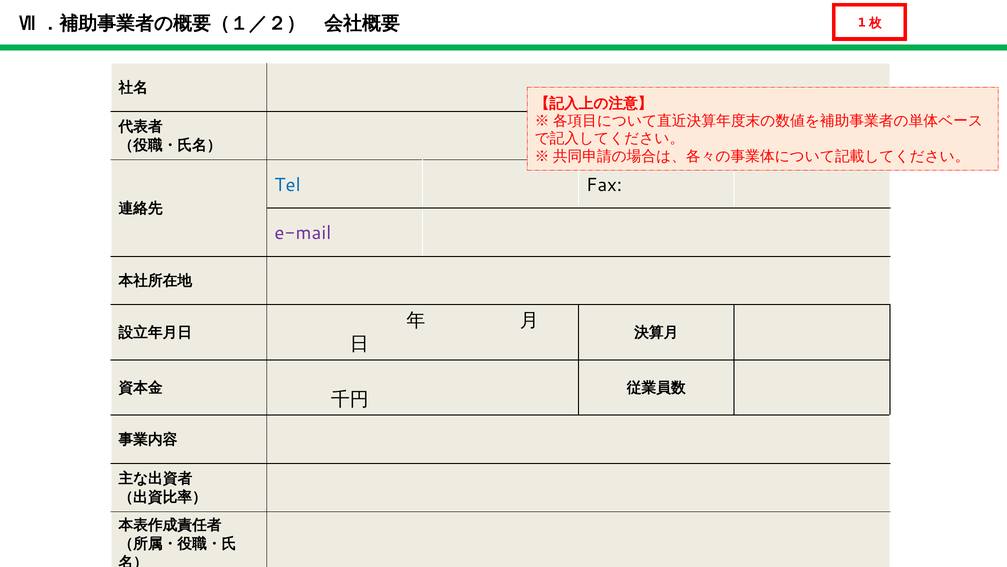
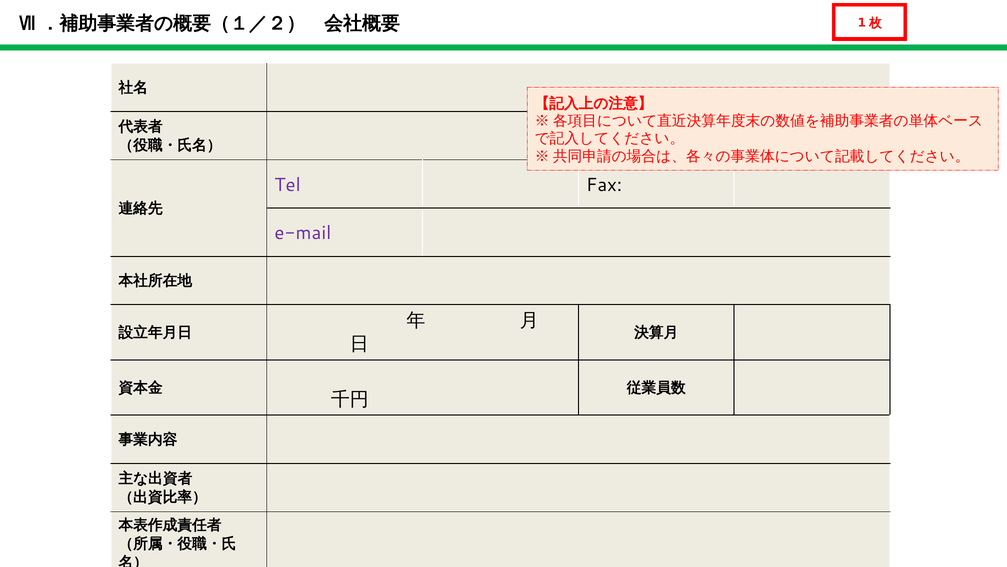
Tel colour: blue -> purple
